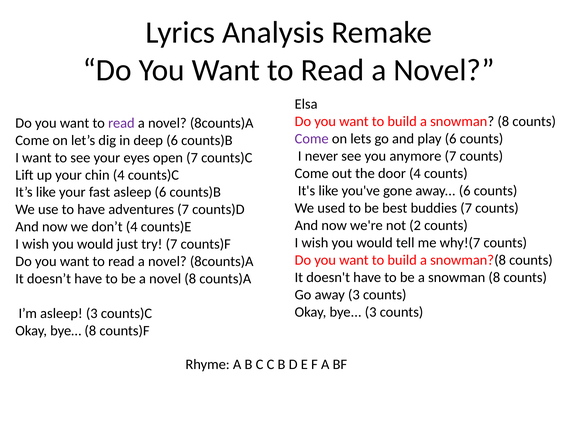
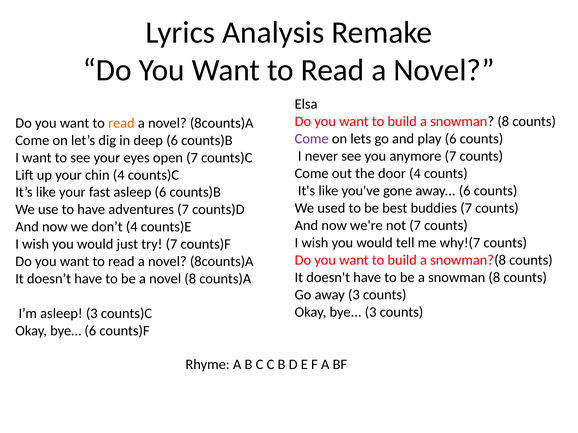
read at (121, 123) colour: purple -> orange
not 2: 2 -> 7
bye… 8: 8 -> 6
